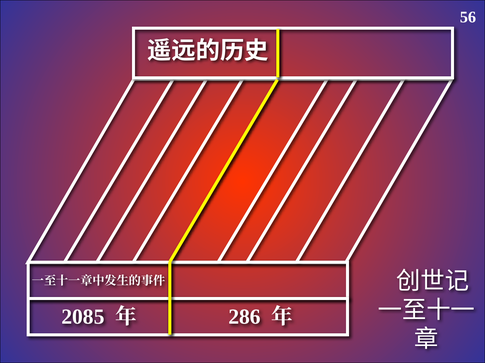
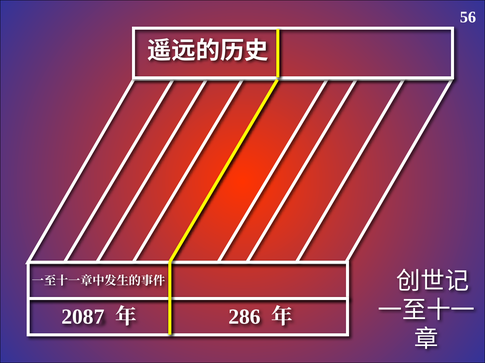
2085: 2085 -> 2087
